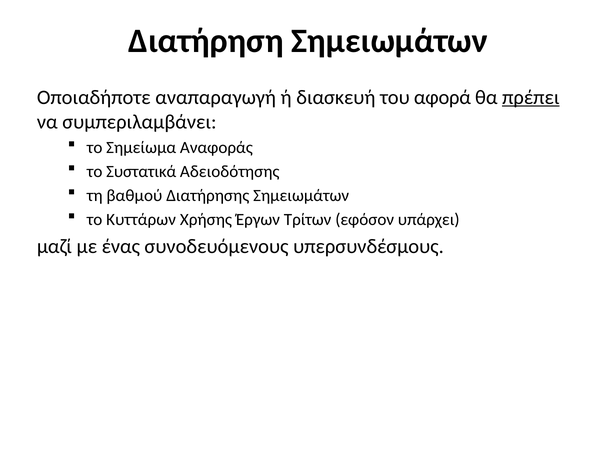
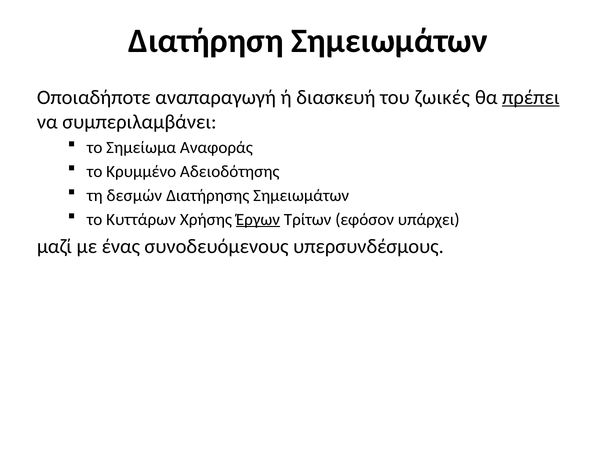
αφορά: αφορά -> ζωικές
Συστατικά: Συστατικά -> Κρυμμένο
βαθμού: βαθμού -> δεσμών
Έργων underline: none -> present
